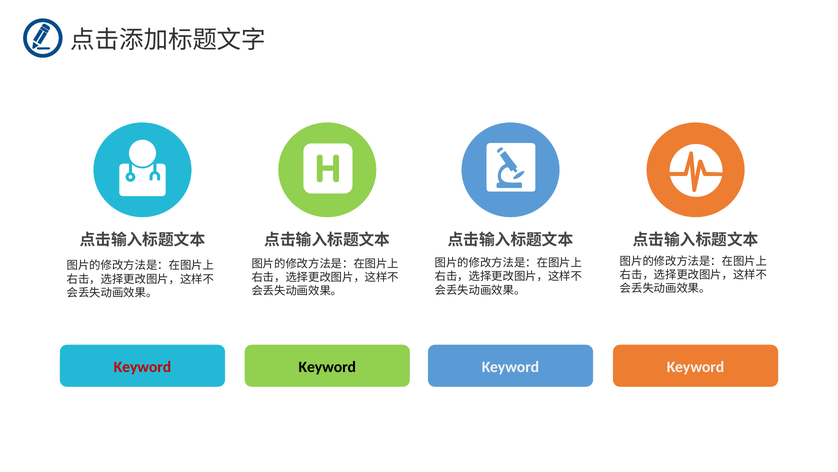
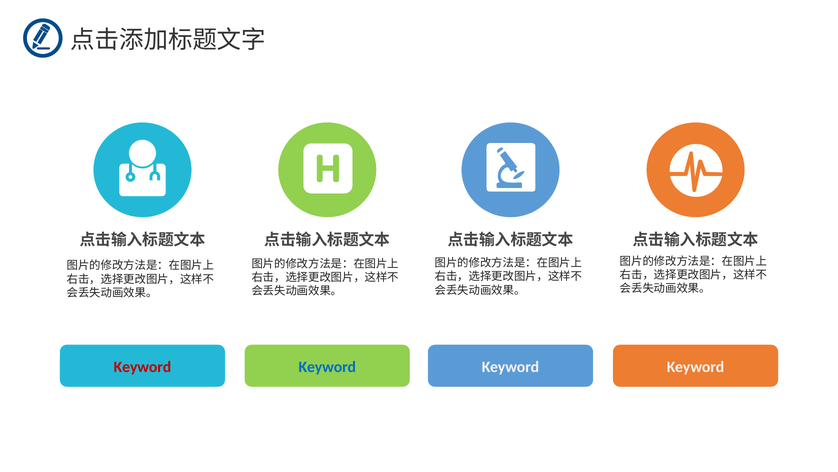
Keyword at (327, 366) colour: black -> blue
